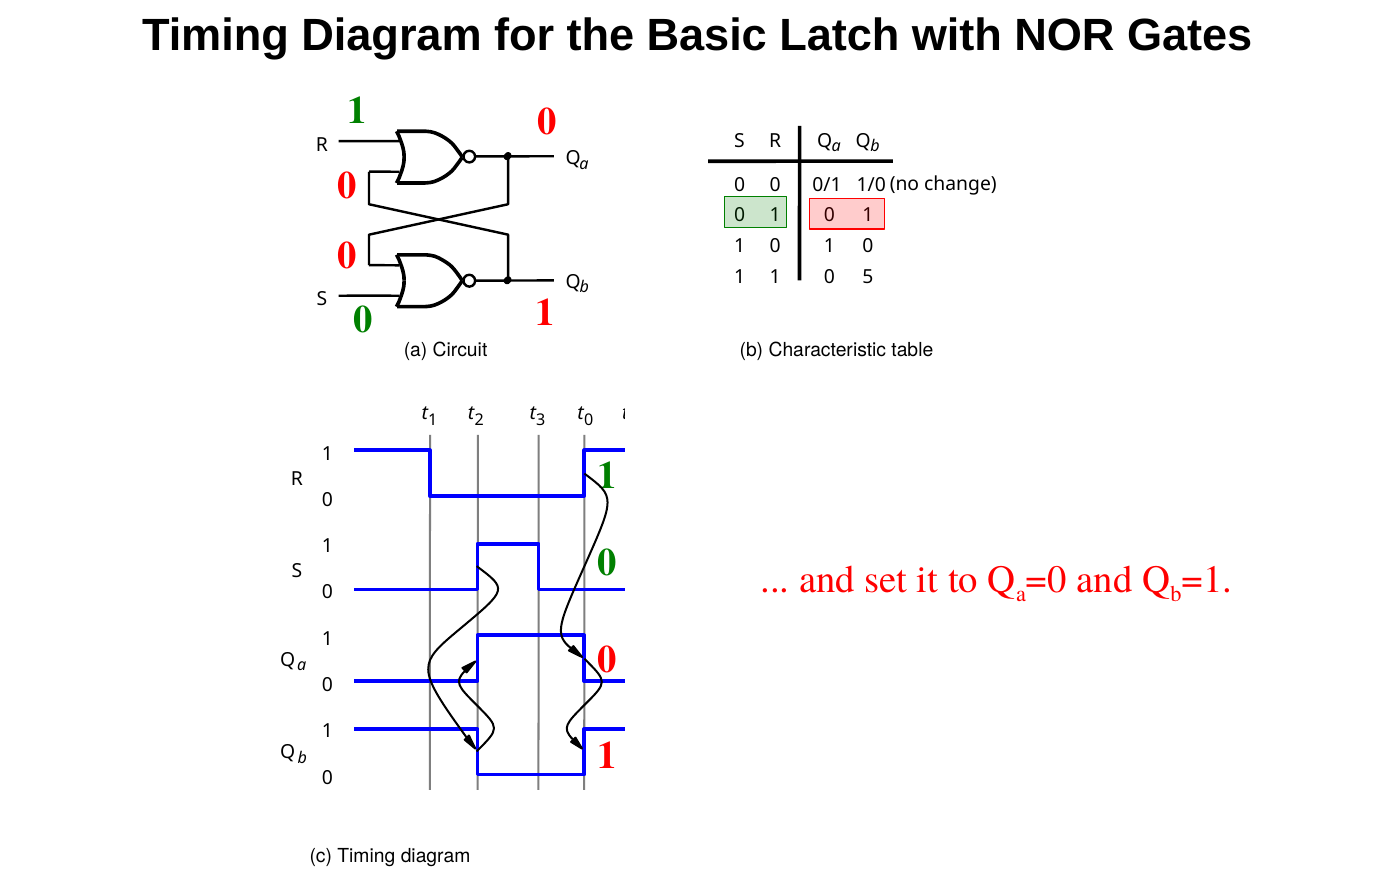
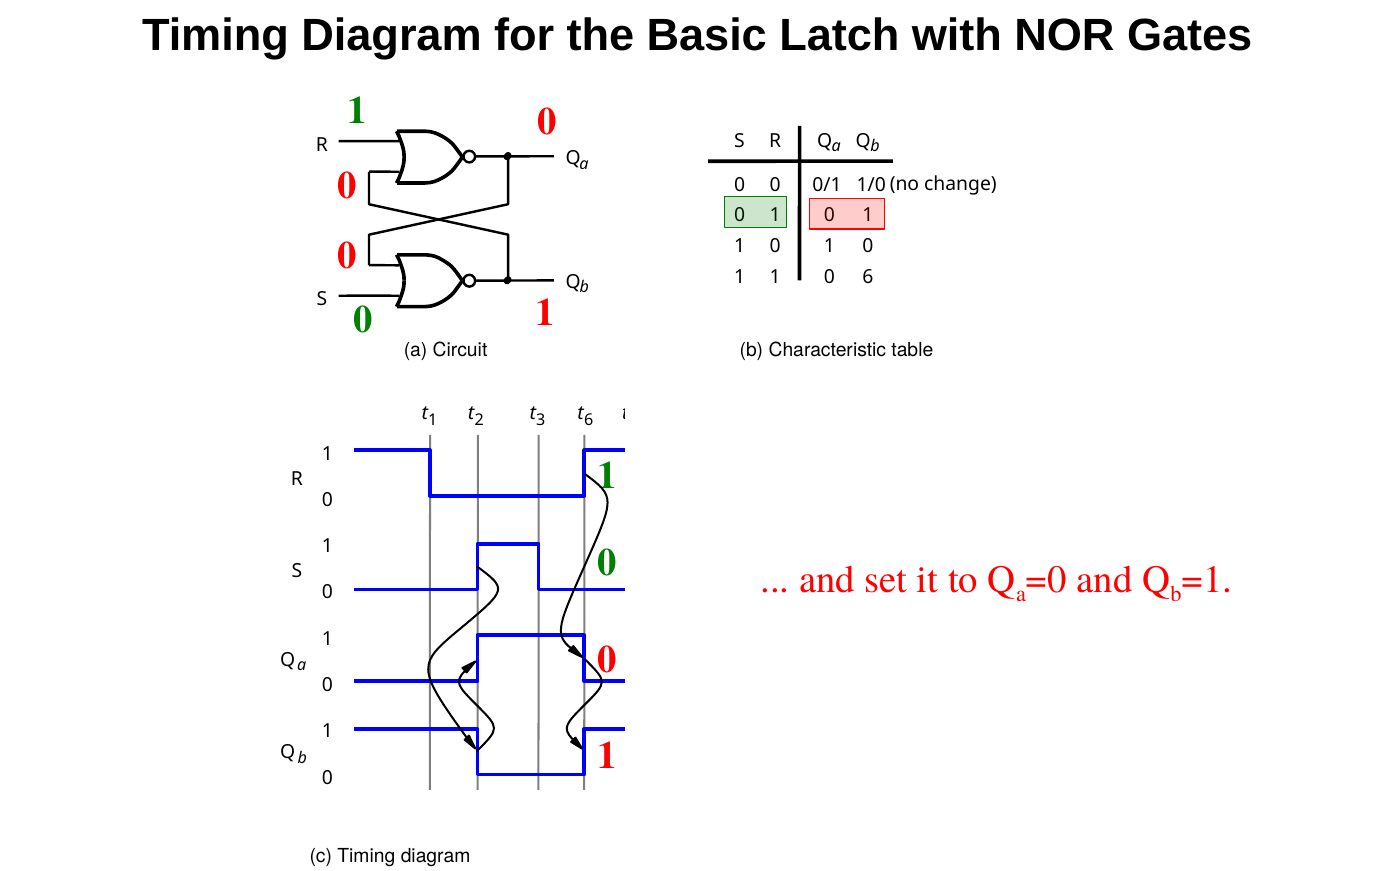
0 5: 5 -> 6
3 t 0: 0 -> 6
